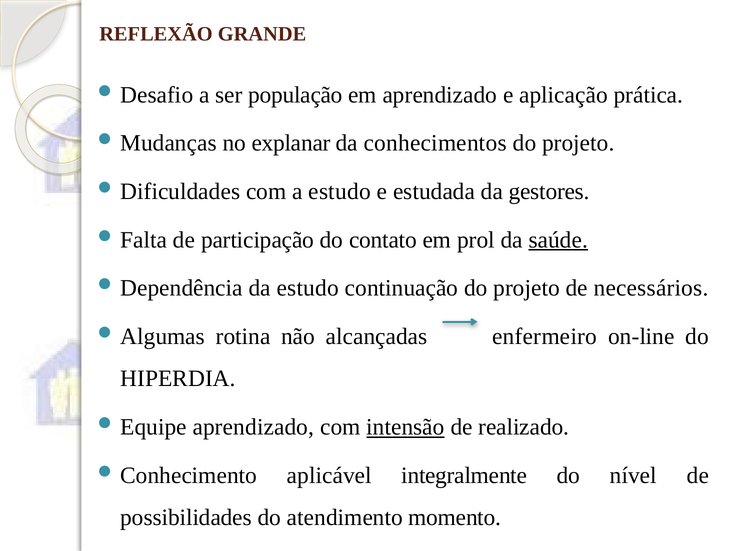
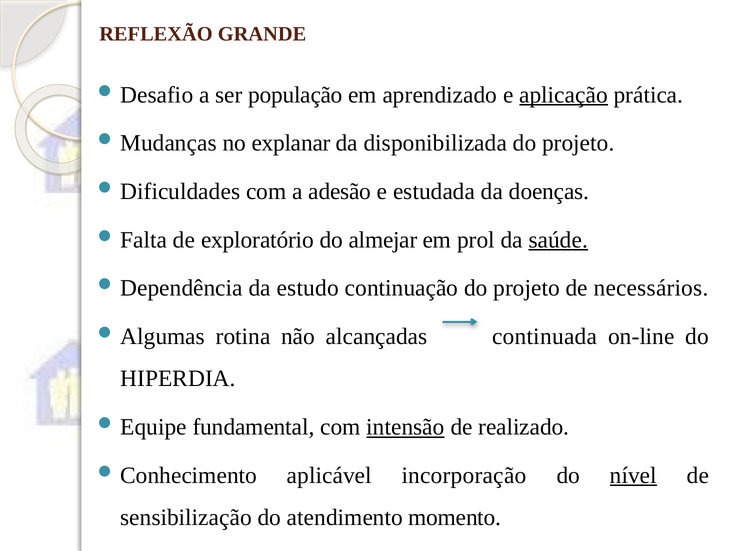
aplicação underline: none -> present
conhecimentos: conhecimentos -> disponibilizada
a estudo: estudo -> adesão
gestores: gestores -> doenças
participação: participação -> exploratório
contato: contato -> almejar
enfermeiro: enfermeiro -> continuada
aprendizado at (253, 427): aprendizado -> fundamental
integralmente: integralmente -> incorporação
nível underline: none -> present
possibilidades: possibilidades -> sensibilização
